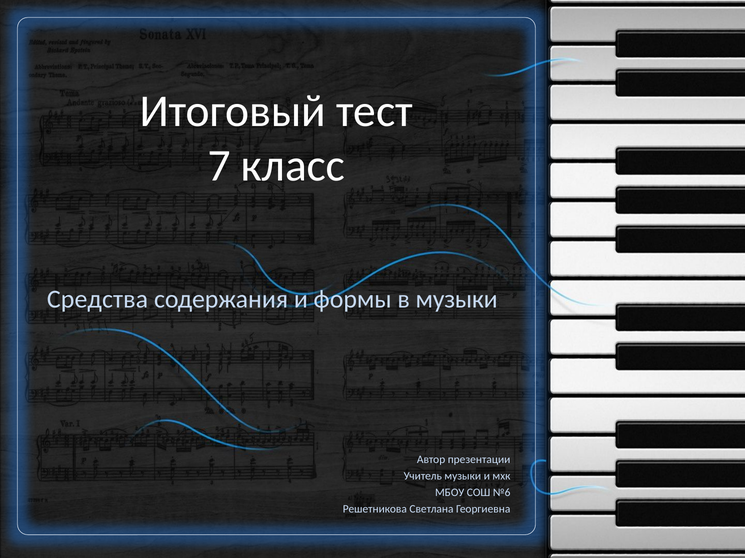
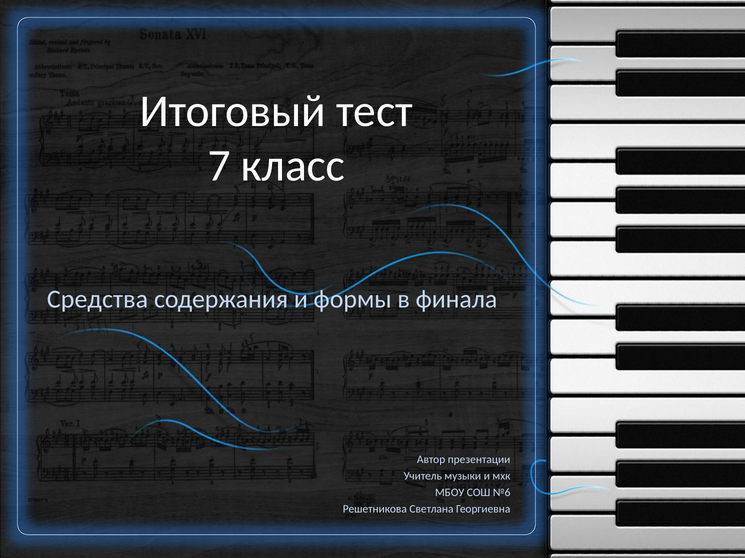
в музыки: музыки -> финала
